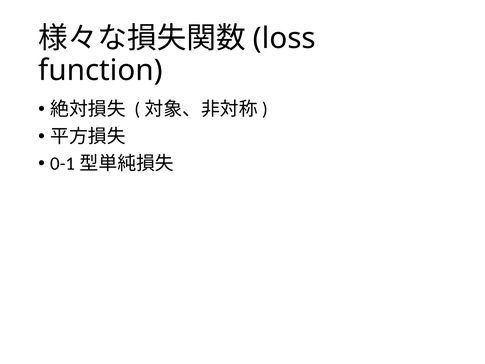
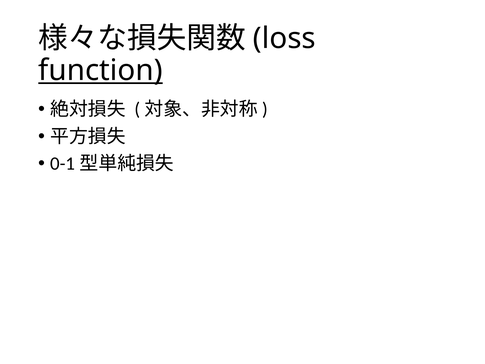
function underline: none -> present
